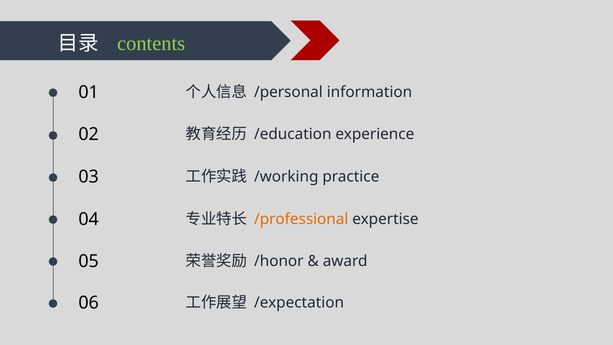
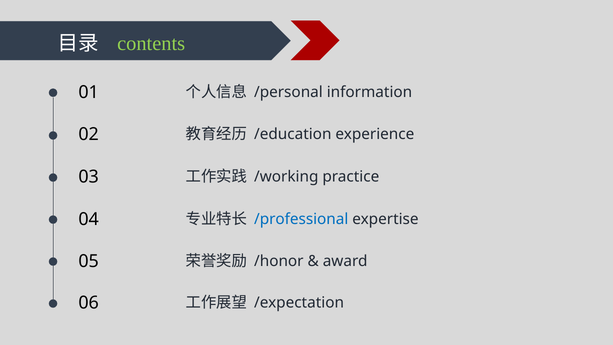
/professional colour: orange -> blue
